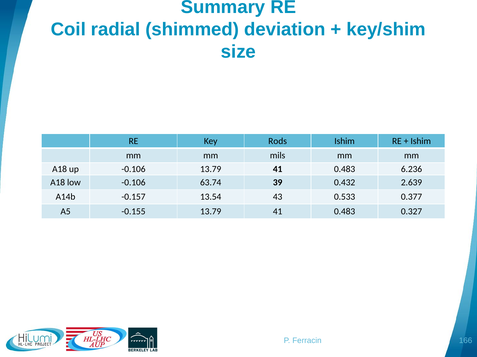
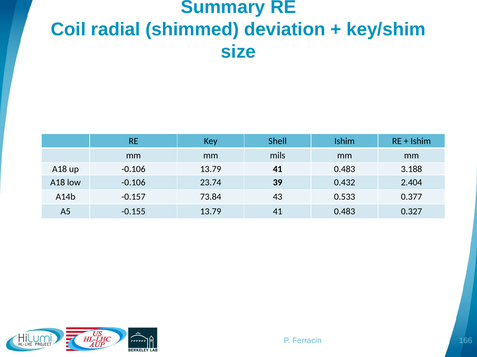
Rods: Rods -> Shell
6.236: 6.236 -> 3.188
63.74: 63.74 -> 23.74
2.639: 2.639 -> 2.404
13.54: 13.54 -> 73.84
